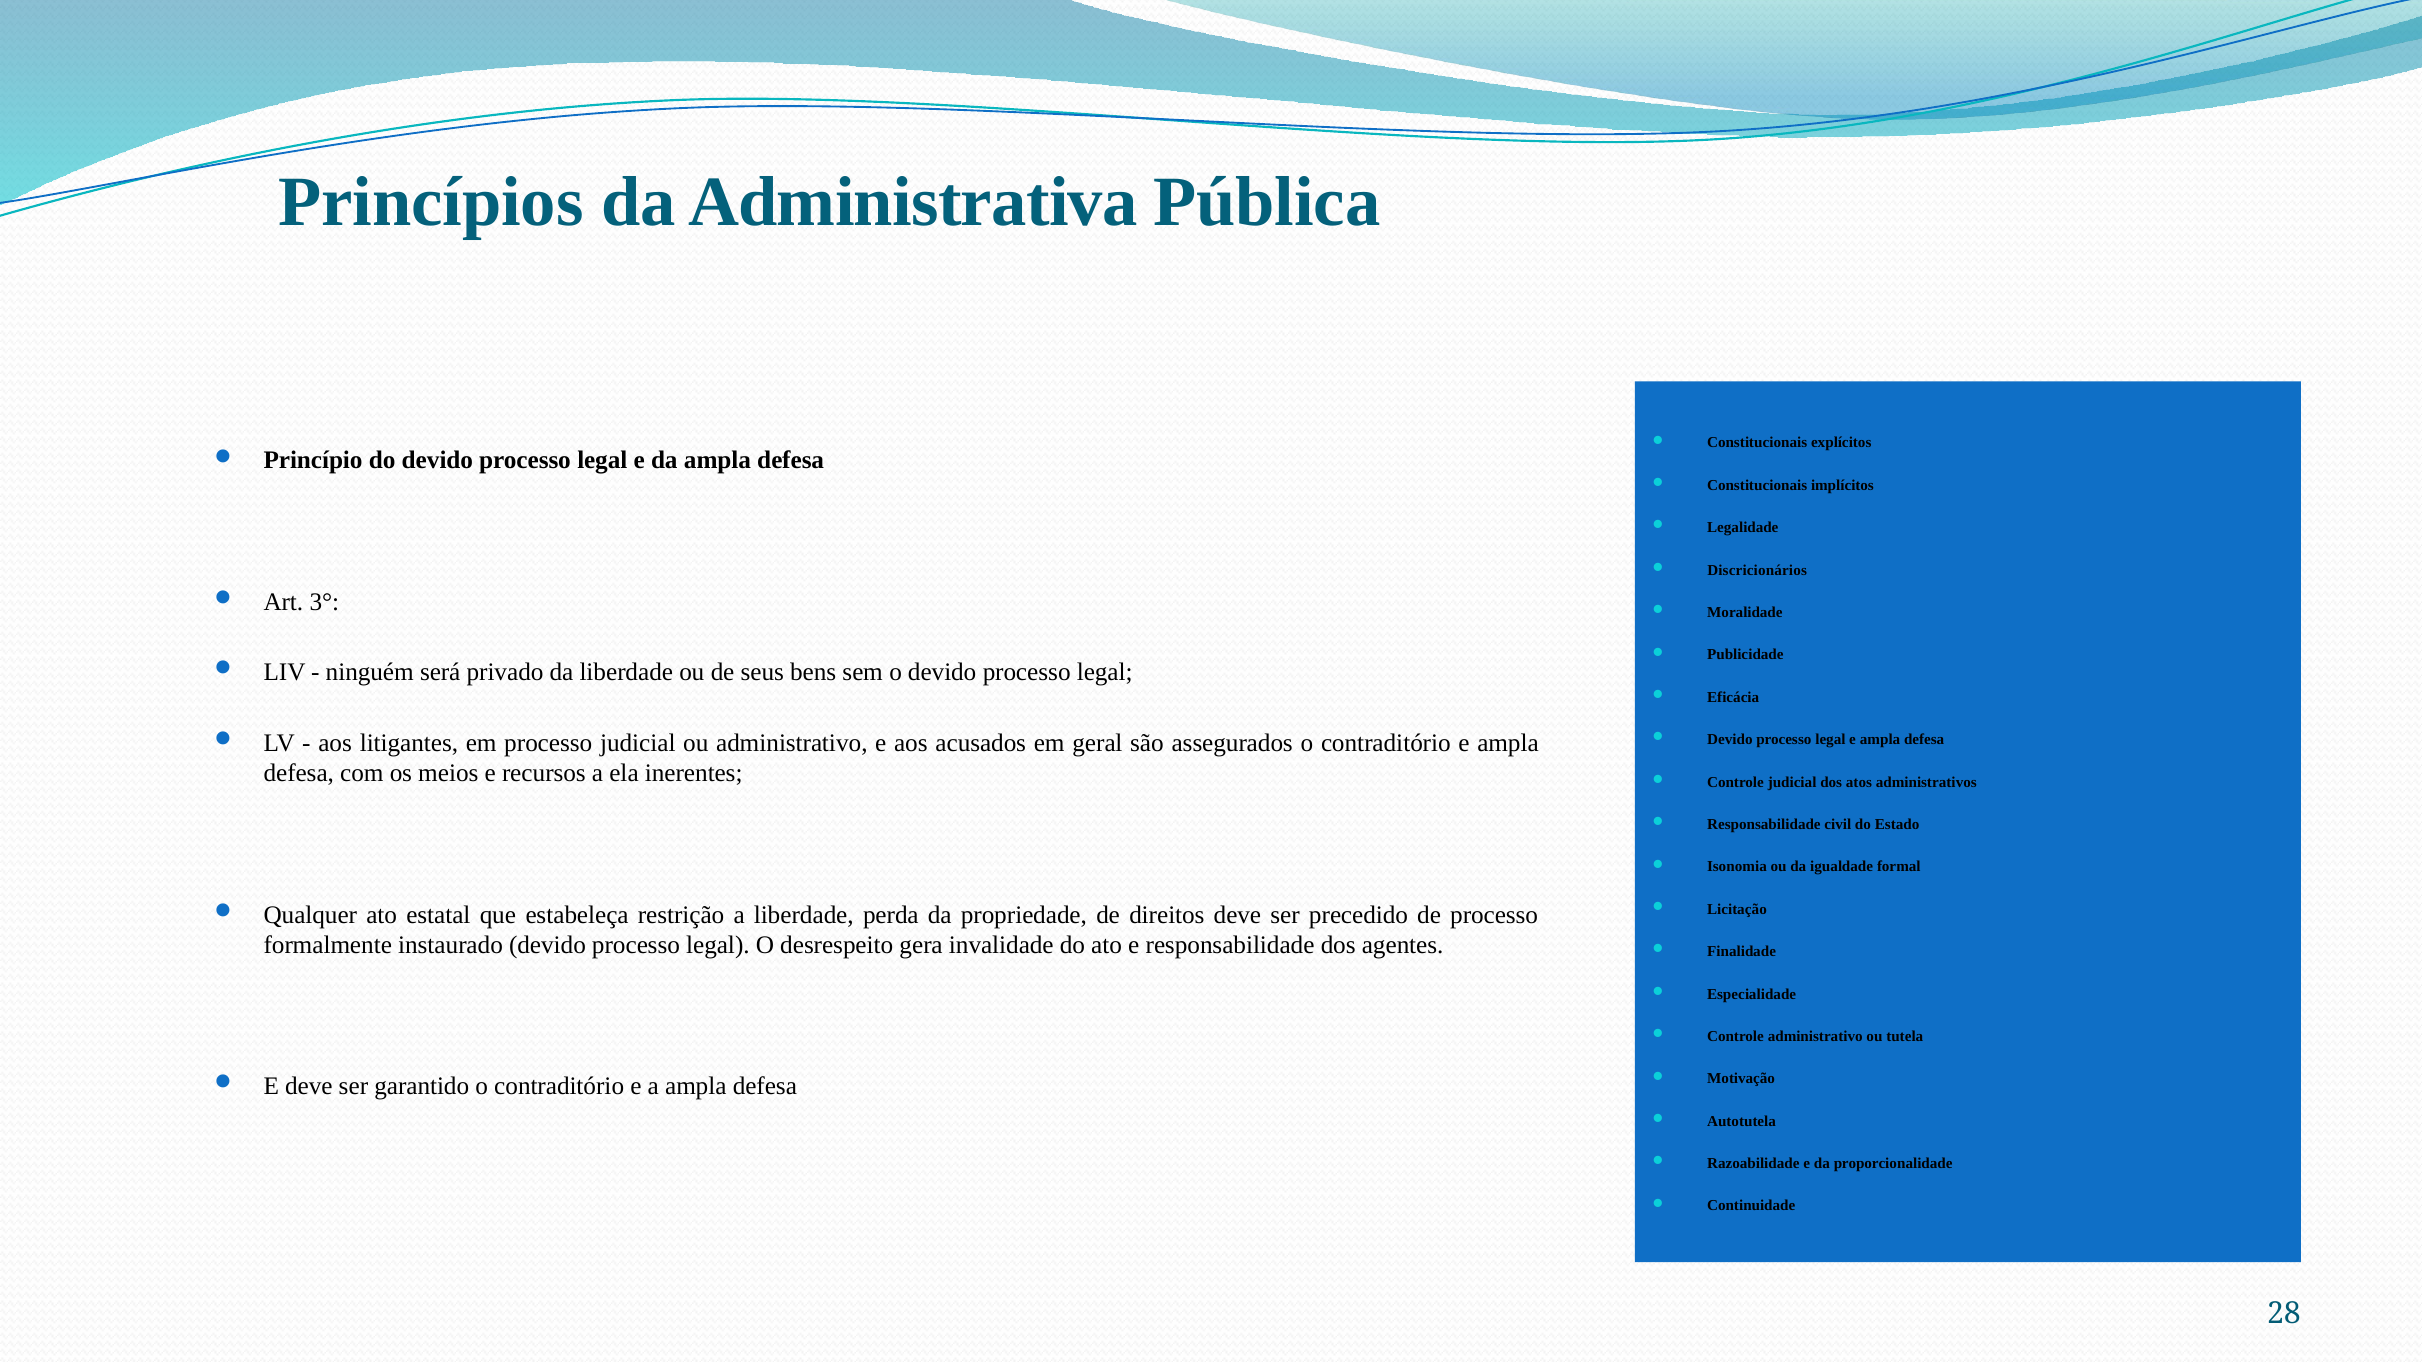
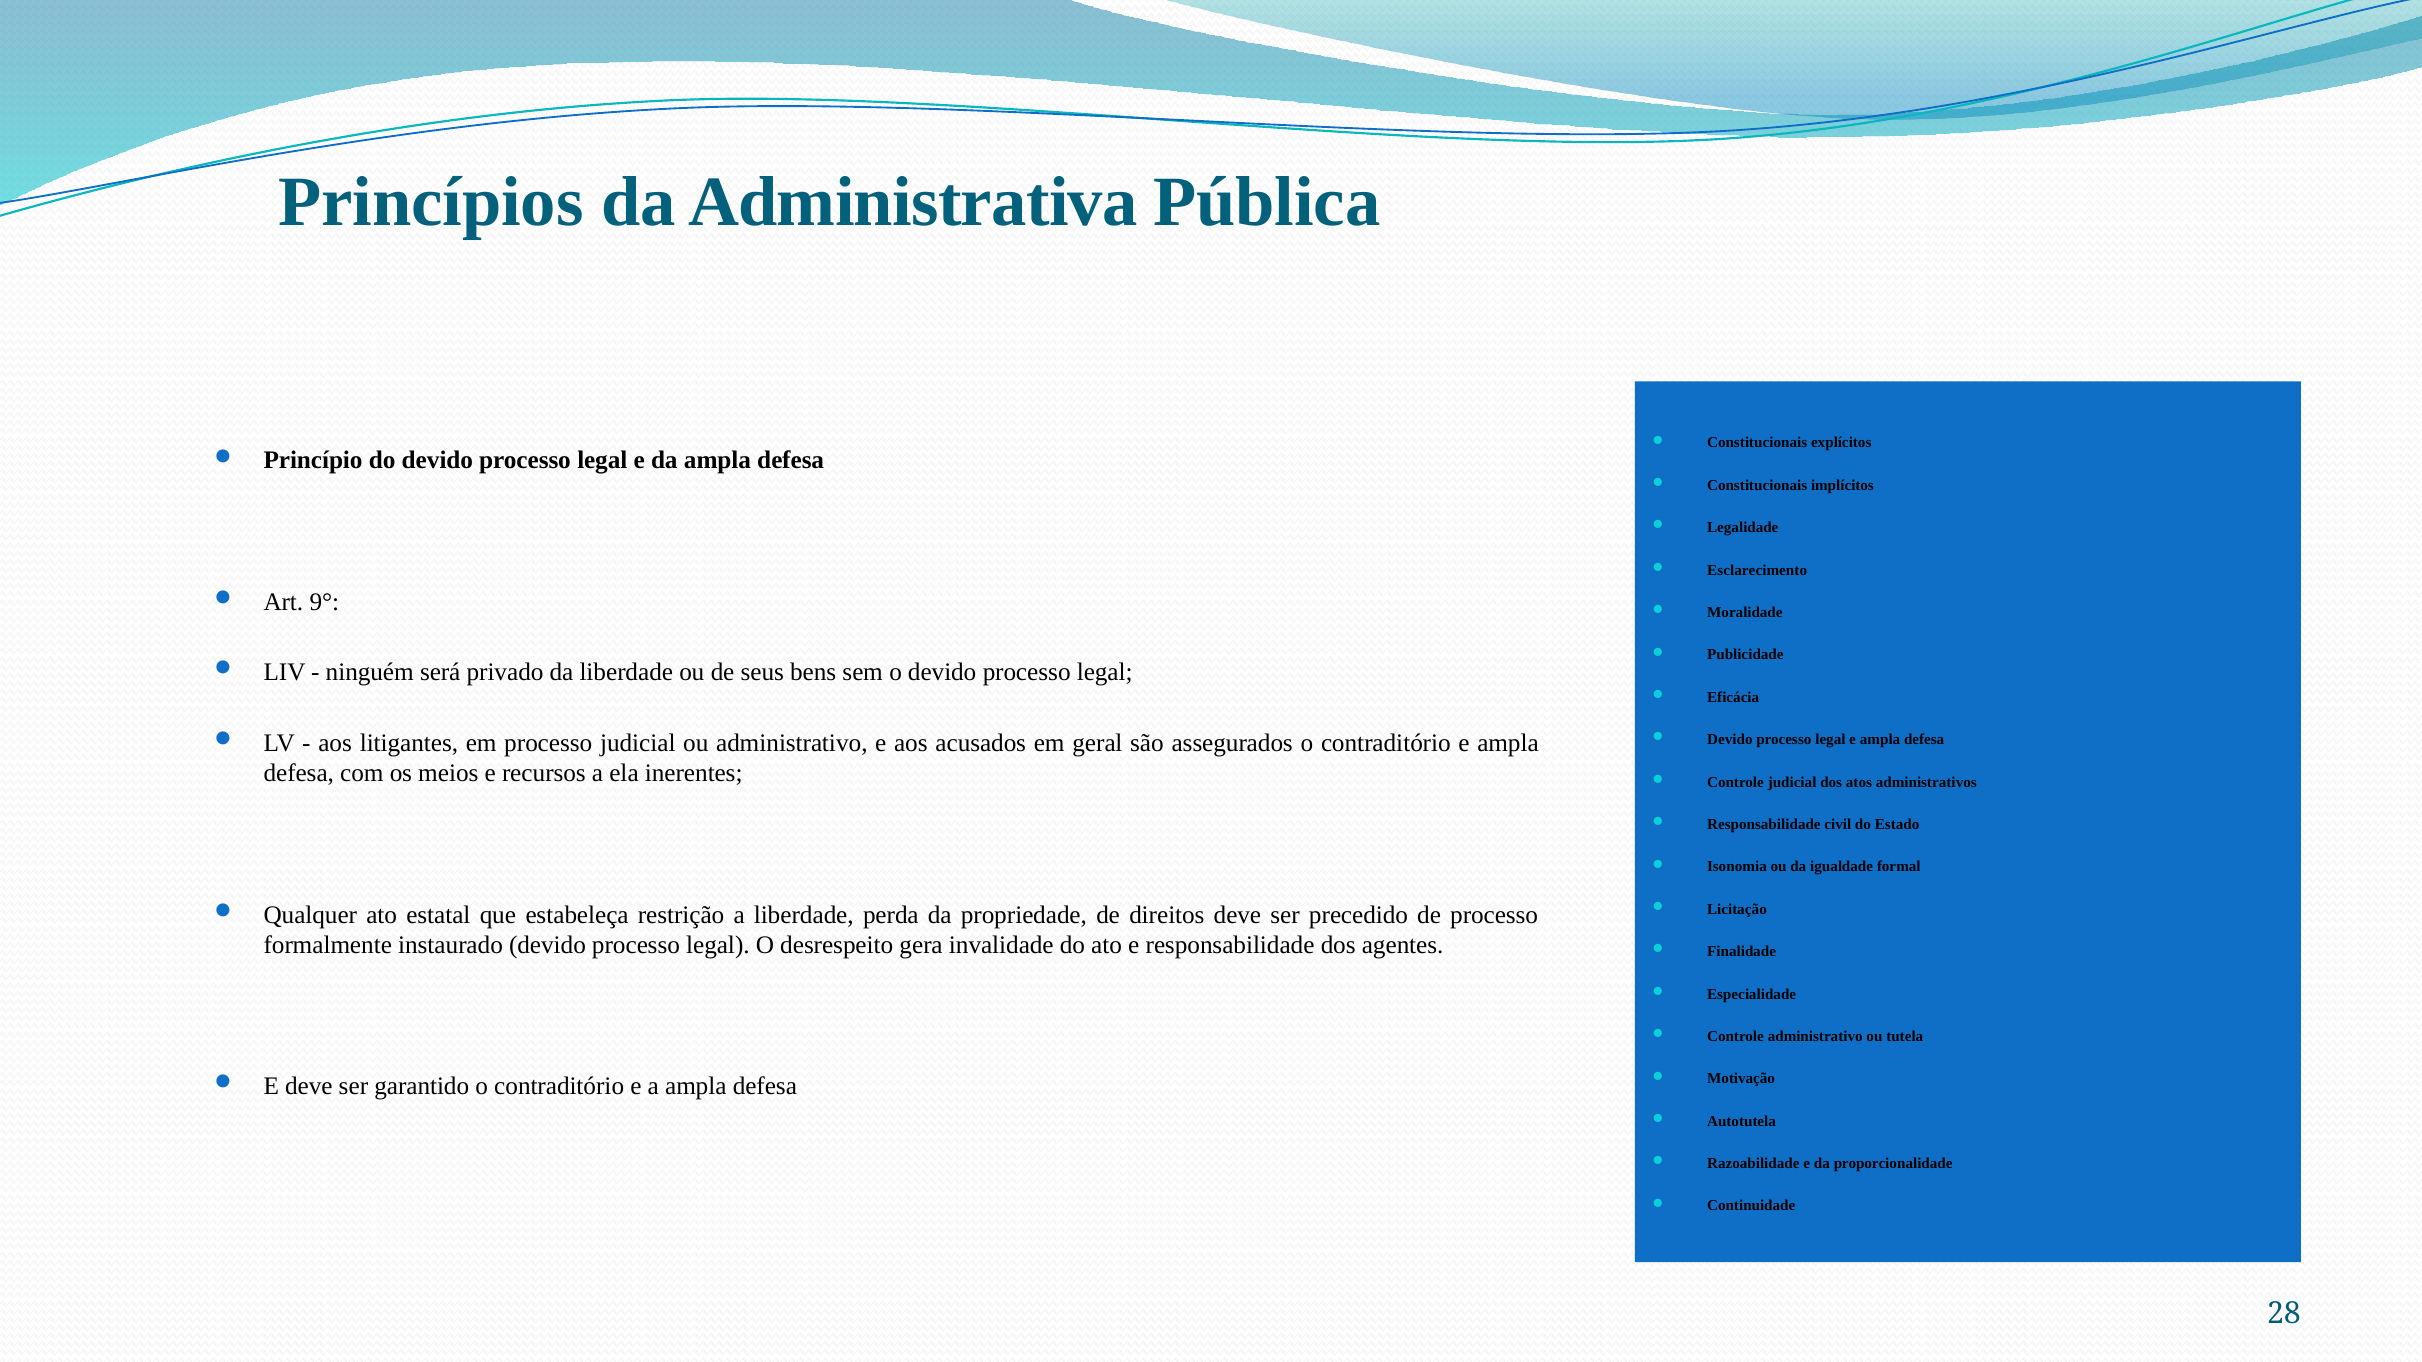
Discricionários: Discricionários -> Esclarecimento
3°: 3° -> 9°
